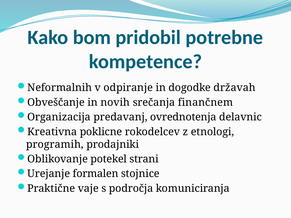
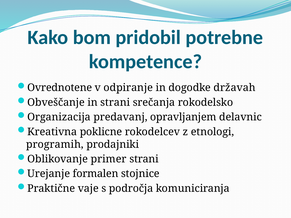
Neformalnih: Neformalnih -> Ovrednotene
in novih: novih -> strani
finančnem: finančnem -> rokodelsko
ovrednotenja: ovrednotenja -> opravljanjem
potekel: potekel -> primer
